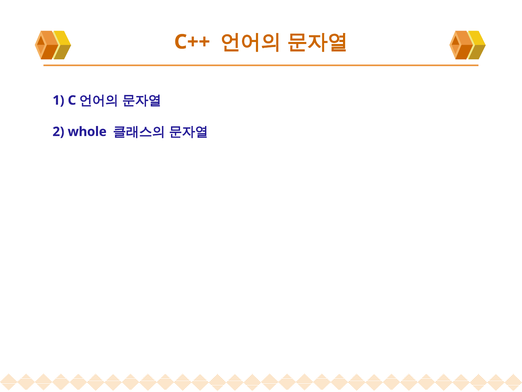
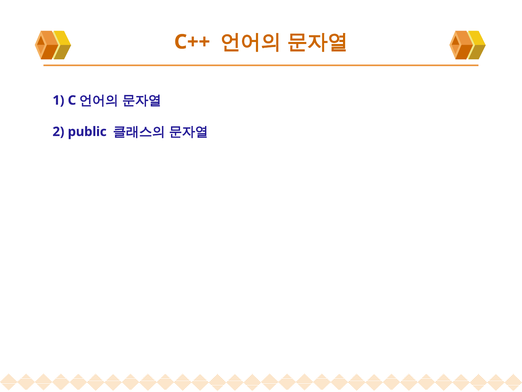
whole: whole -> public
